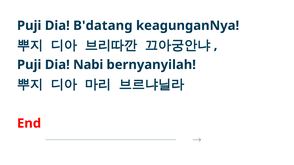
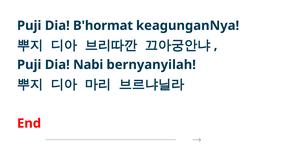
B'datang: B'datang -> B'hormat
